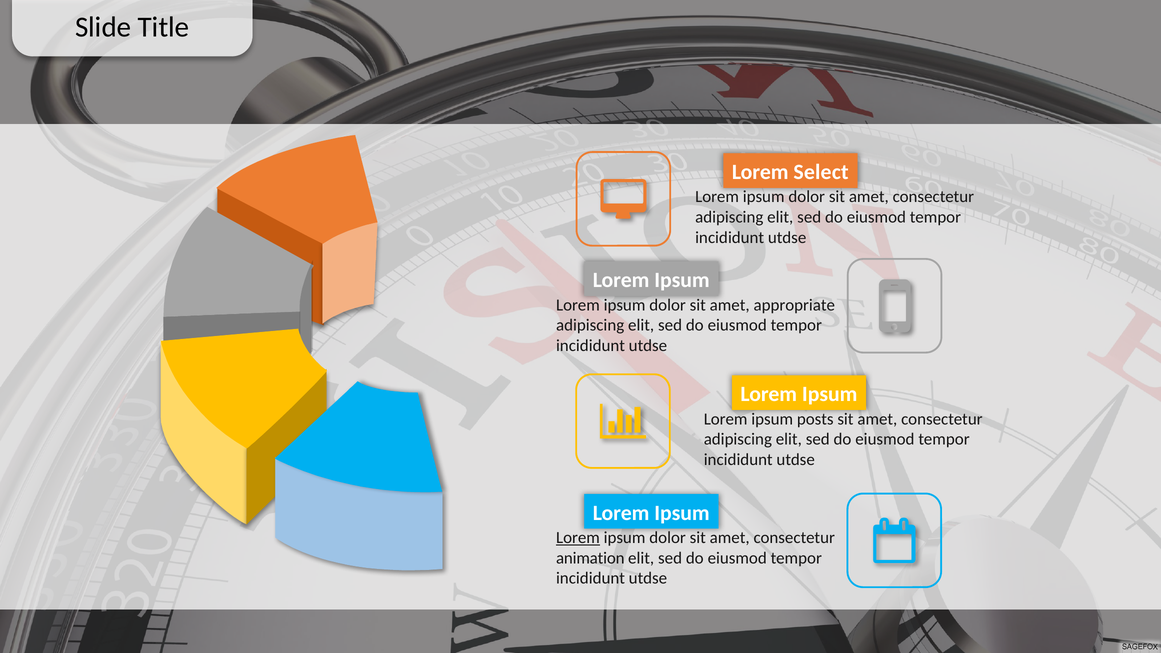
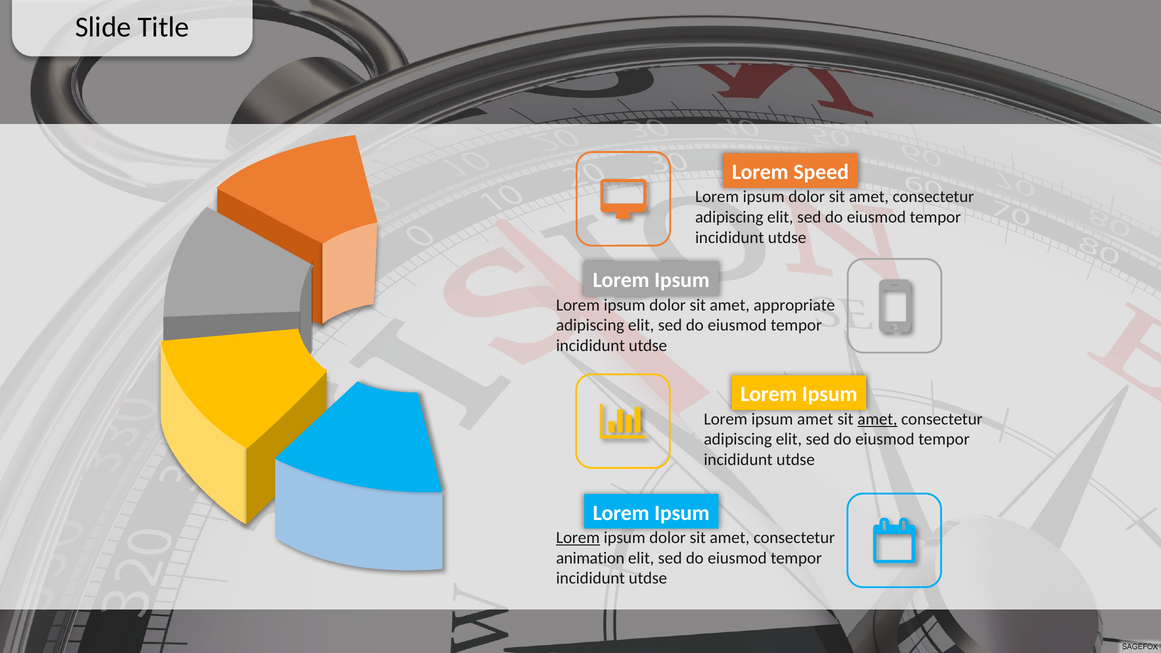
Select: Select -> Speed
ipsum posts: posts -> amet
amet at (877, 419) underline: none -> present
